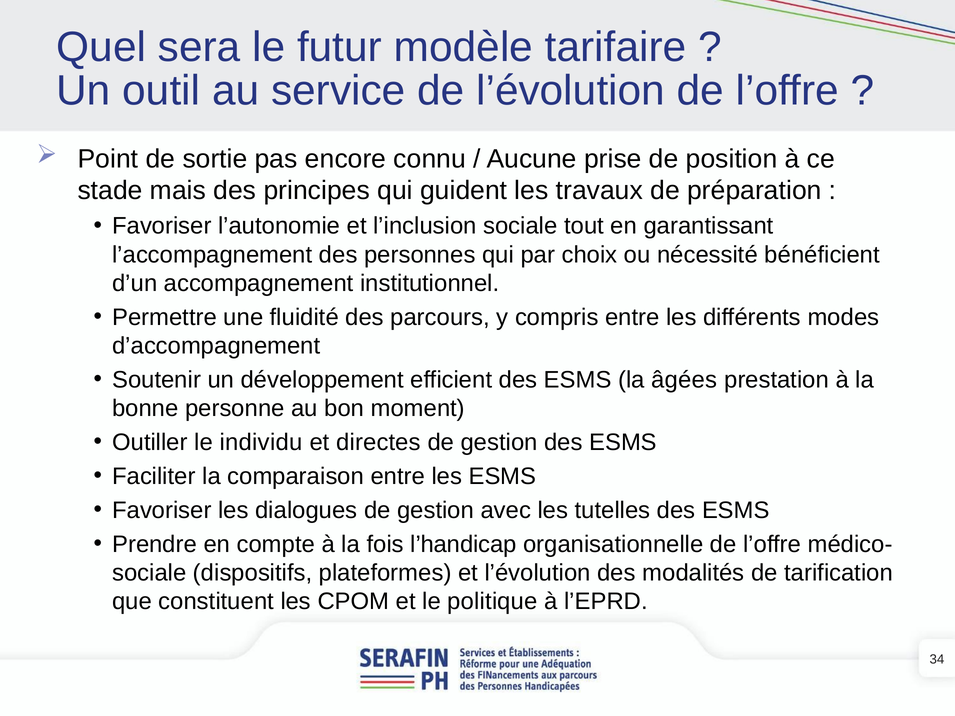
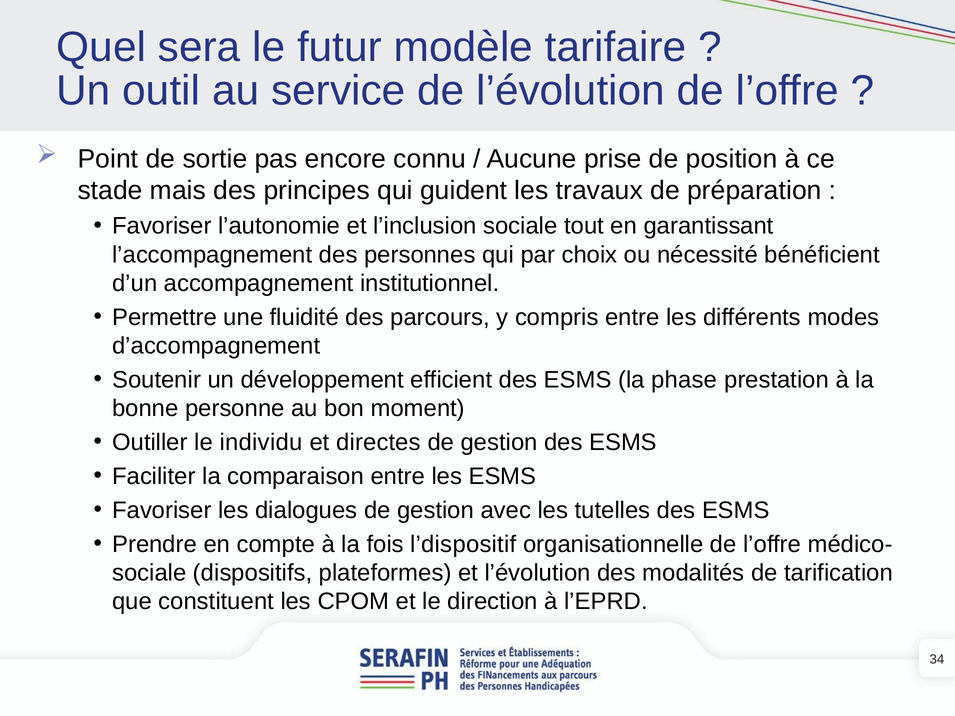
âgées: âgées -> phase
l’handicap: l’handicap -> l’dispositif
politique: politique -> direction
